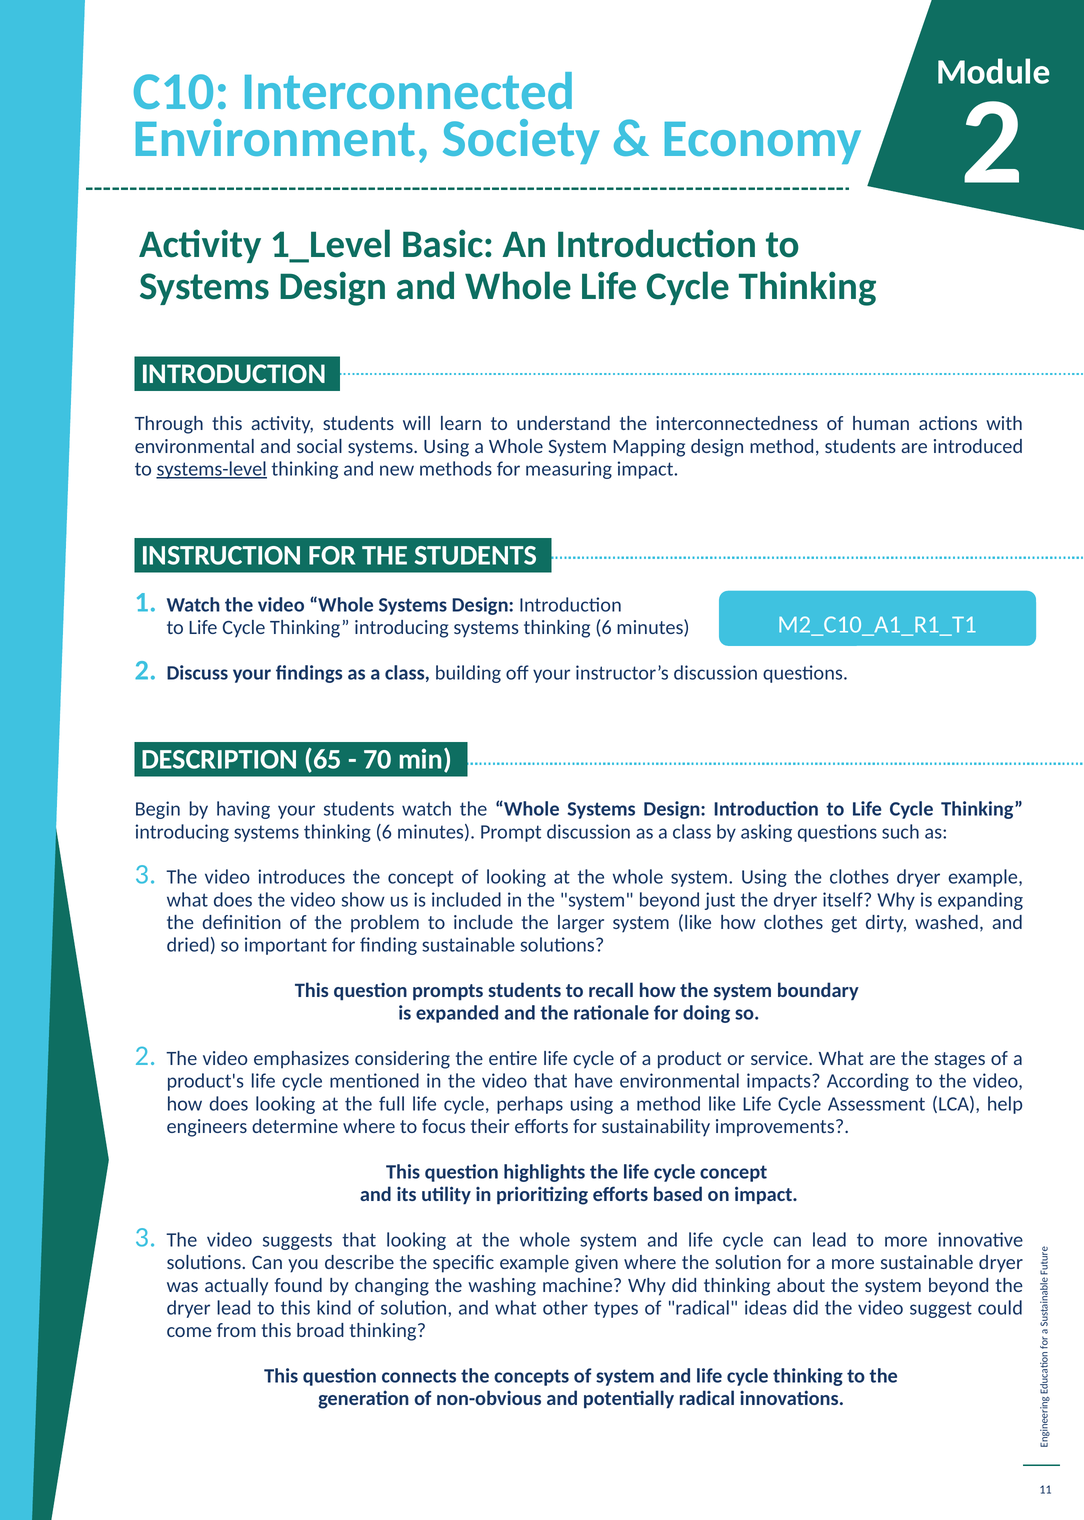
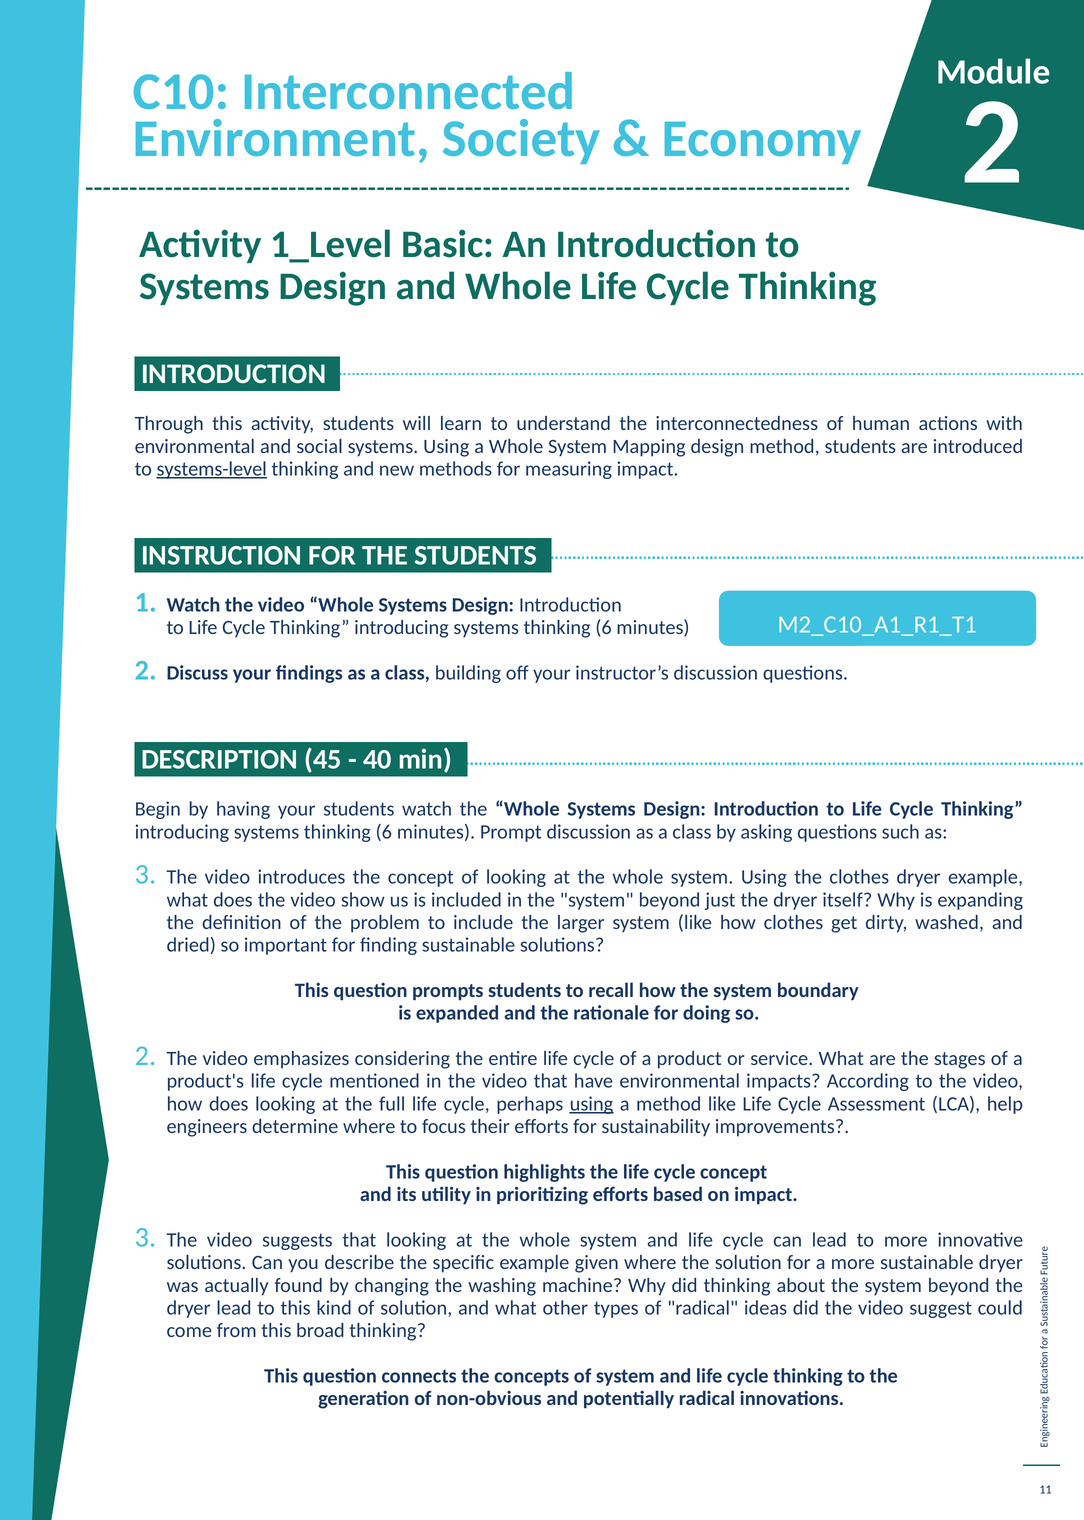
65: 65 -> 45
70: 70 -> 40
using at (592, 1104) underline: none -> present
